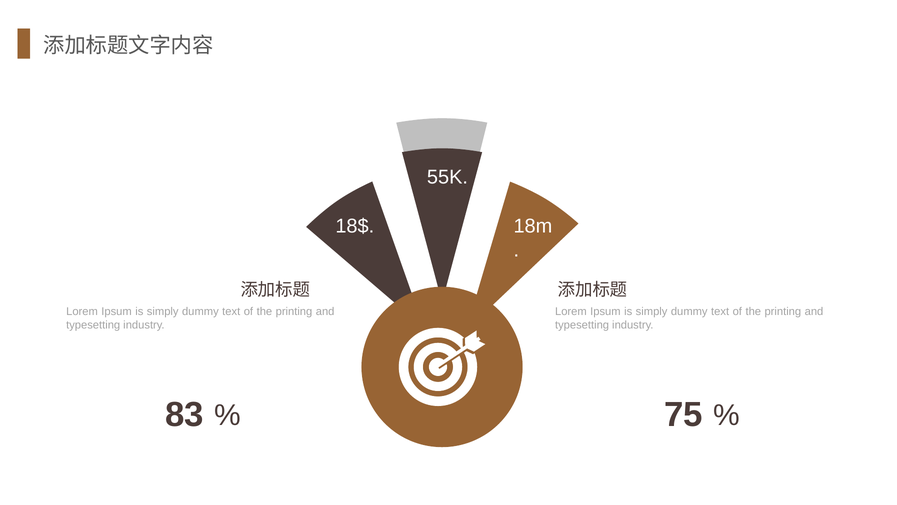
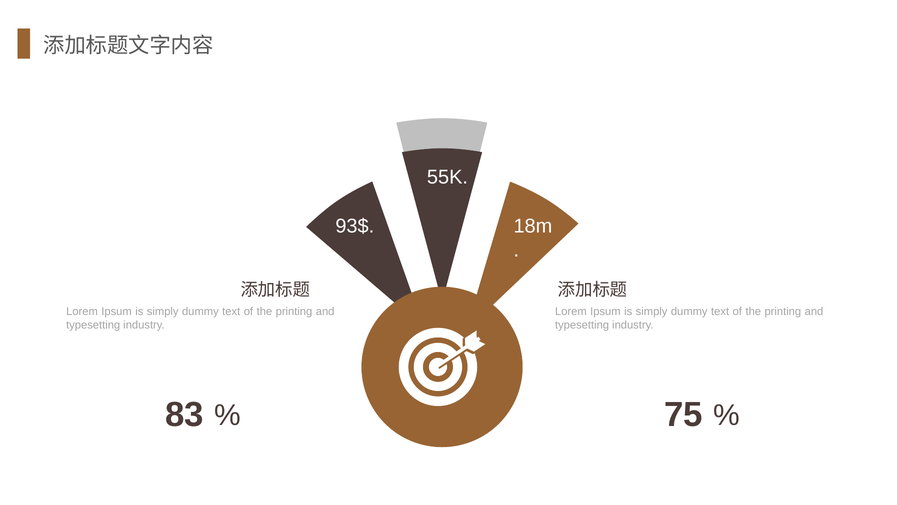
18$: 18$ -> 93$
